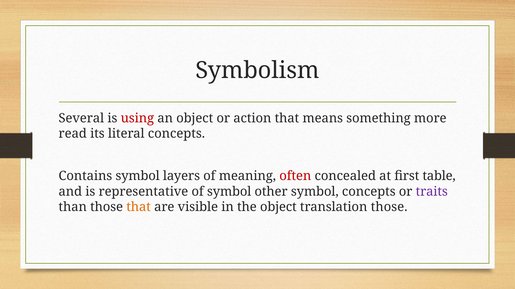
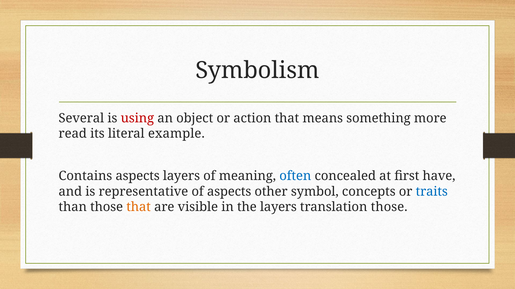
literal concepts: concepts -> example
Contains symbol: symbol -> aspects
often colour: red -> blue
table: table -> have
of symbol: symbol -> aspects
traits colour: purple -> blue
the object: object -> layers
